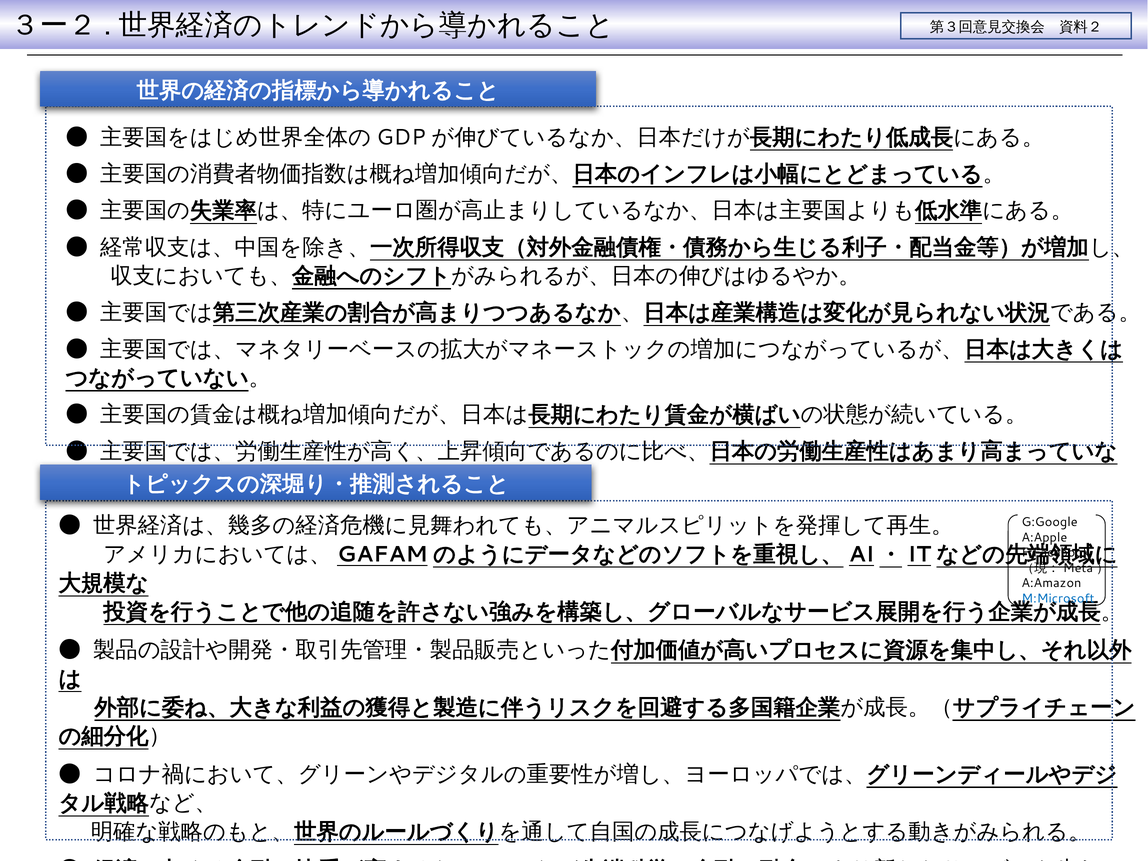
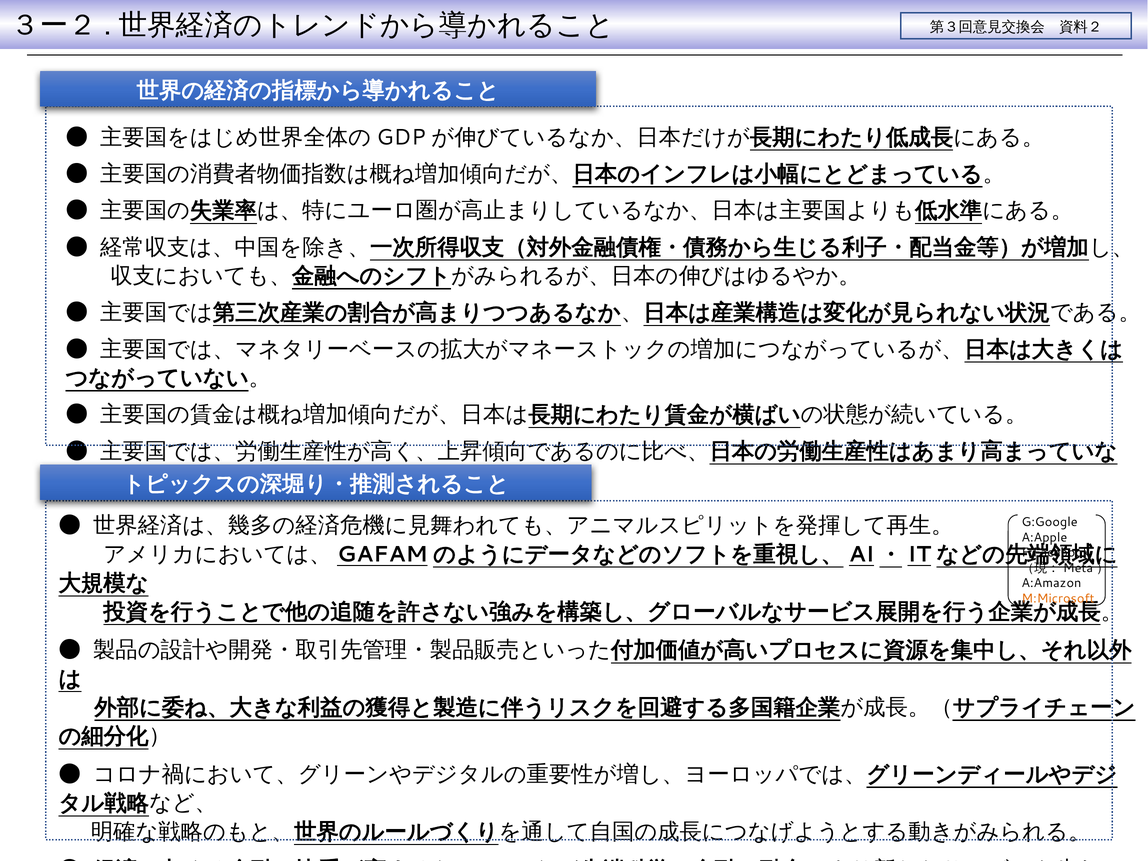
M:Microsoft colour: blue -> orange
